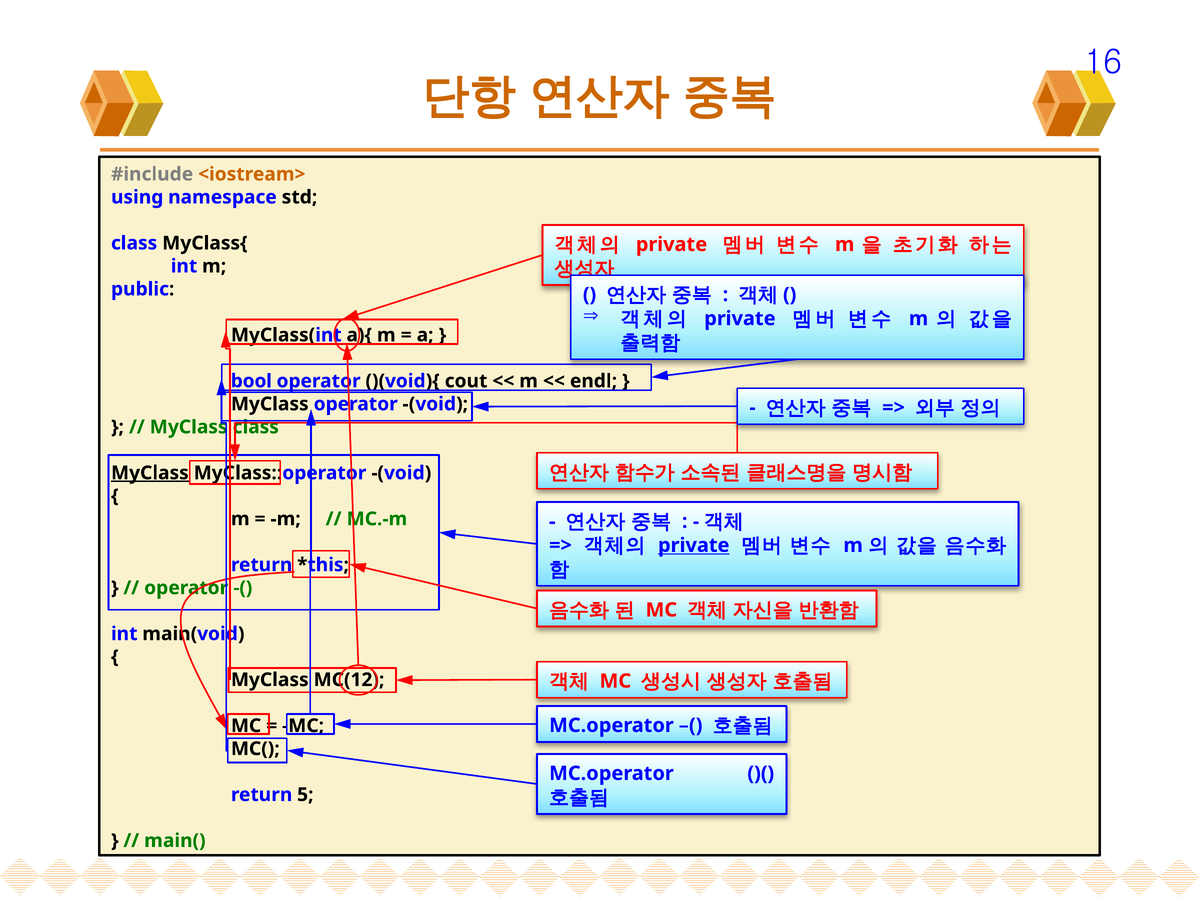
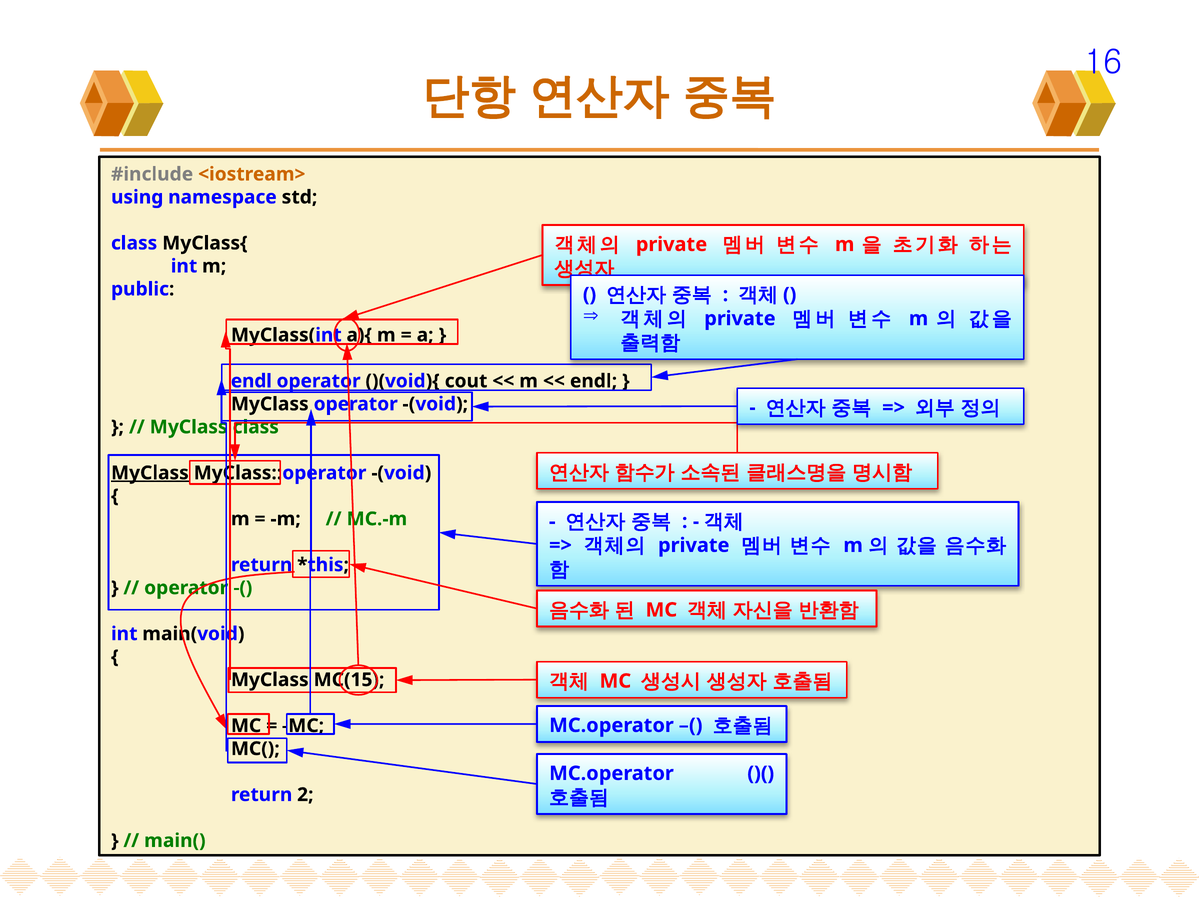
bool at (251, 381): bool -> endl
private at (694, 545) underline: present -> none
MC(12: MC(12 -> MC(15
5: 5 -> 2
